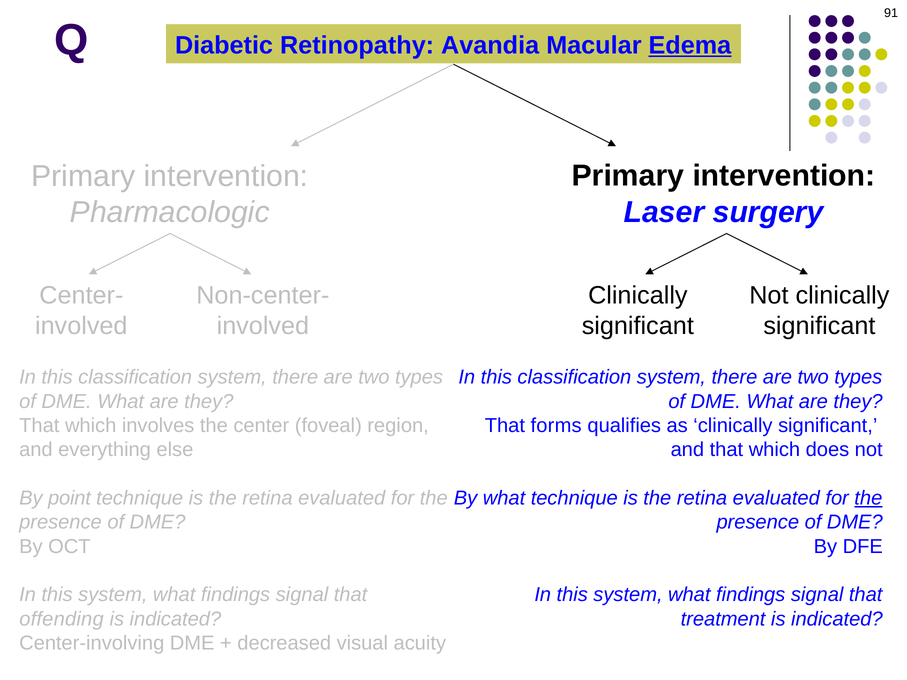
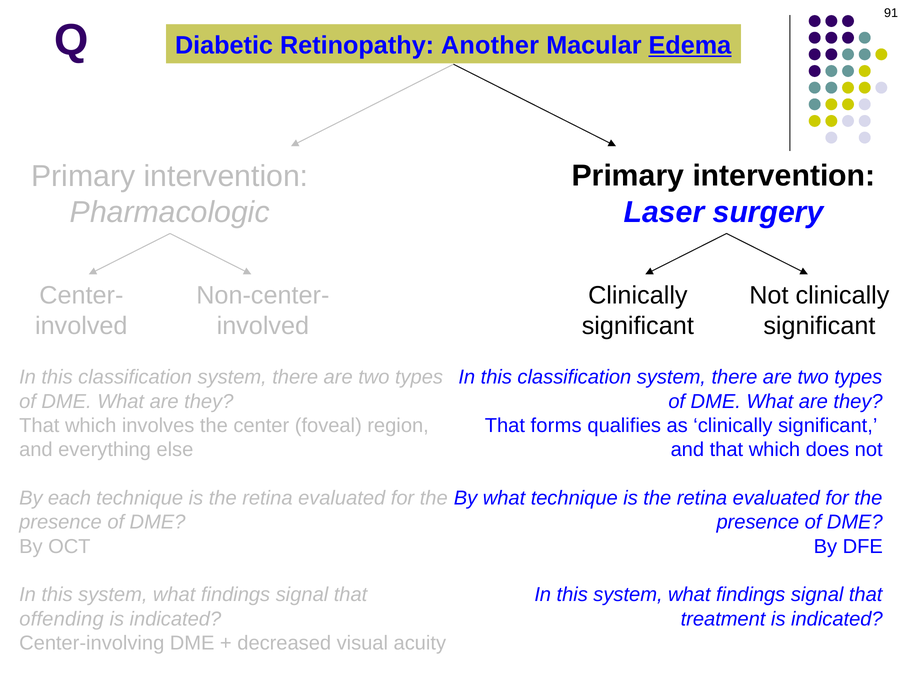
Avandia: Avandia -> Another
point: point -> each
the at (868, 498) underline: present -> none
